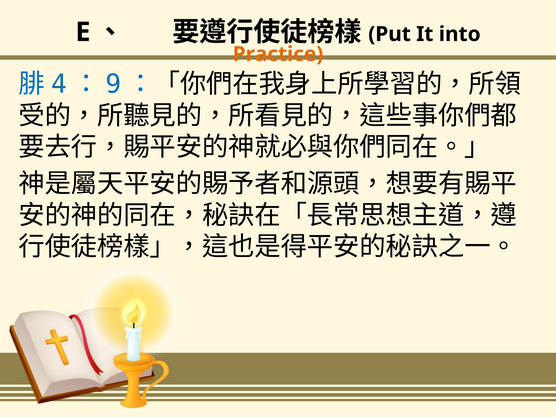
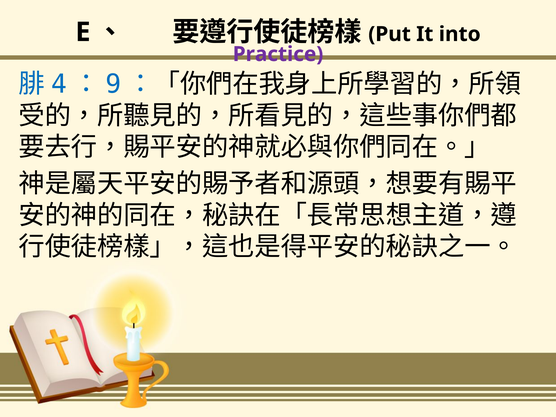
Practice colour: orange -> purple
